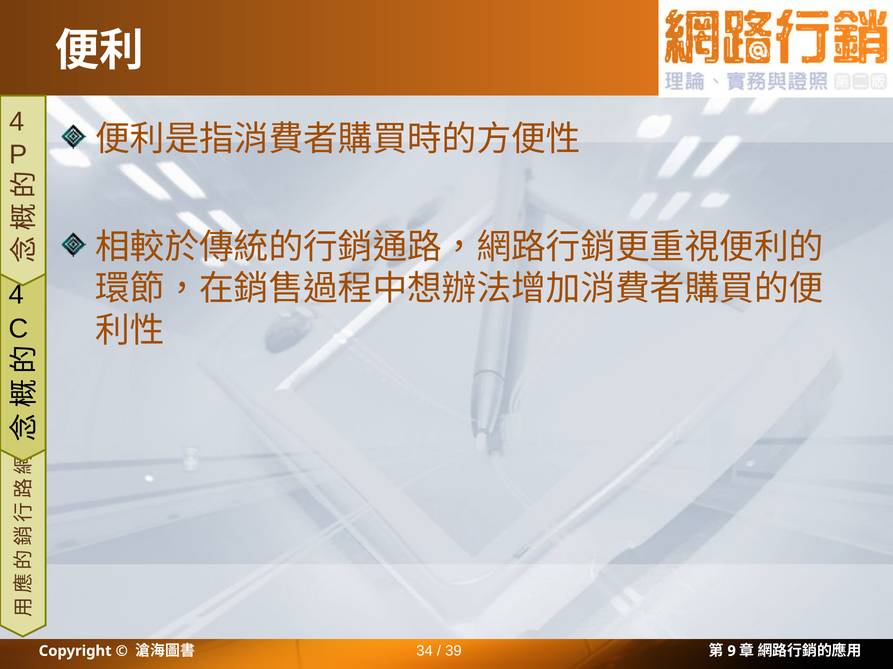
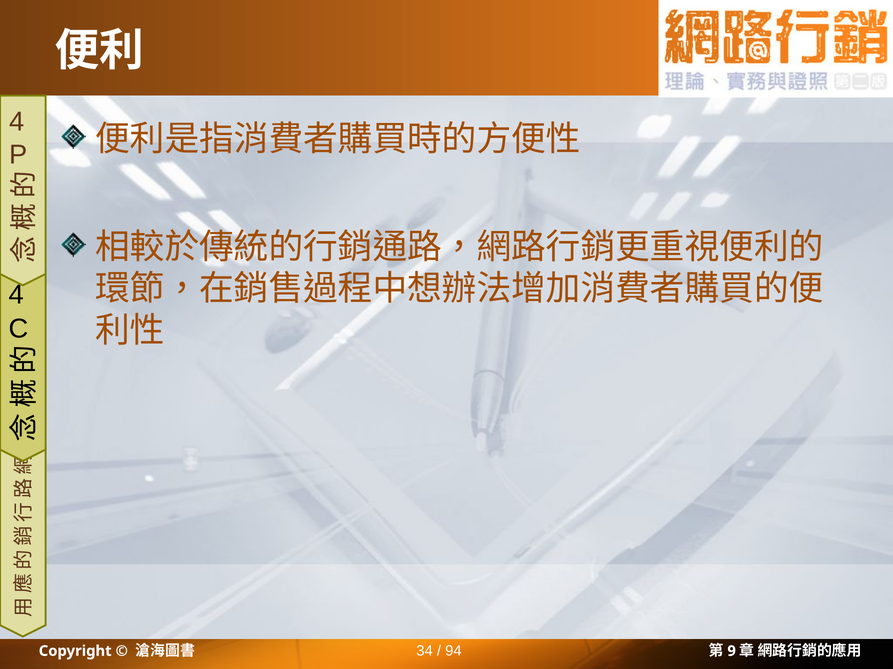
39: 39 -> 94
